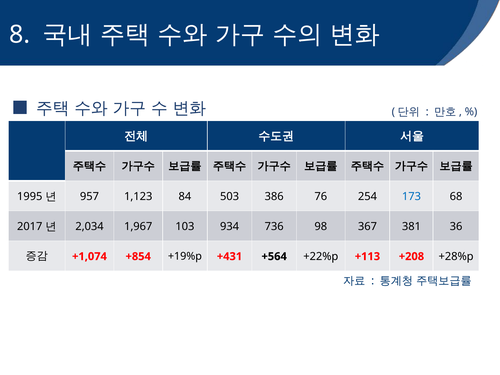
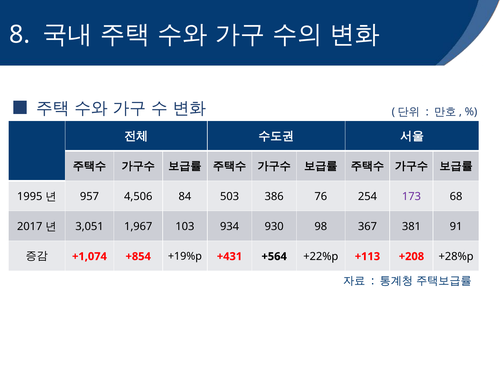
1,123: 1,123 -> 4,506
173 colour: blue -> purple
2,034: 2,034 -> 3,051
736: 736 -> 930
36: 36 -> 91
